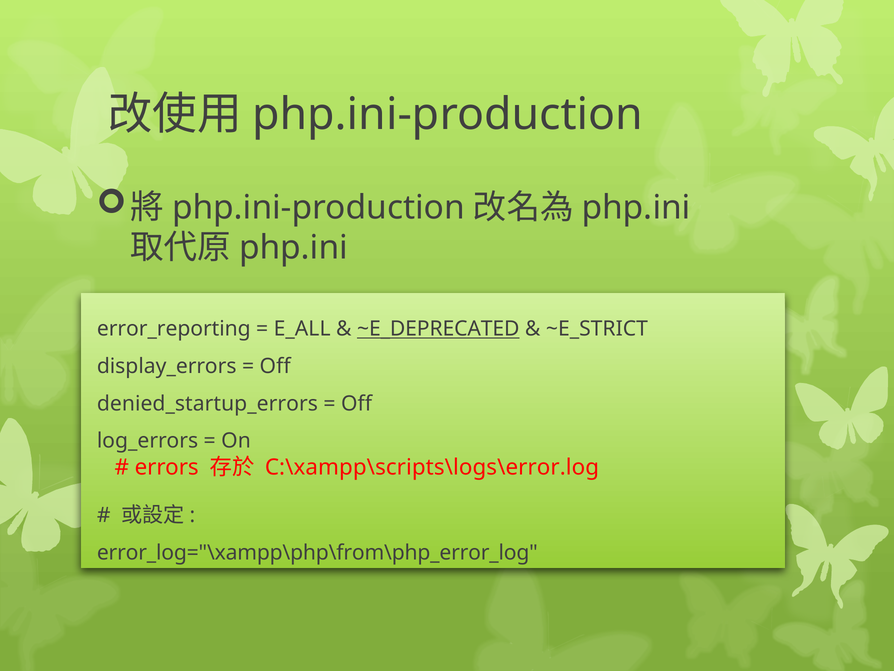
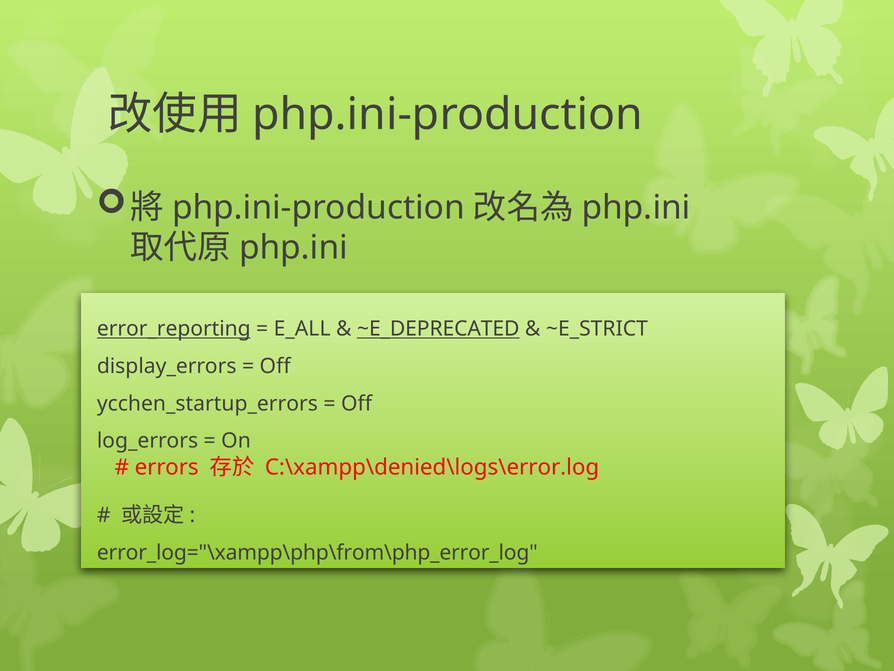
error_reporting underline: none -> present
denied_startup_errors: denied_startup_errors -> ycchen_startup_errors
C:\xampp\scripts\logs\error.log: C:\xampp\scripts\logs\error.log -> C:\xampp\denied\logs\error.log
